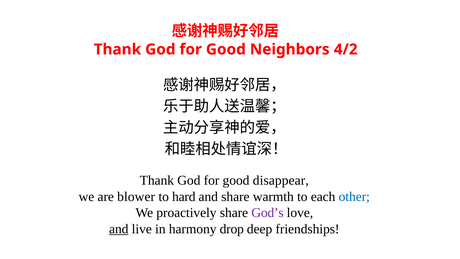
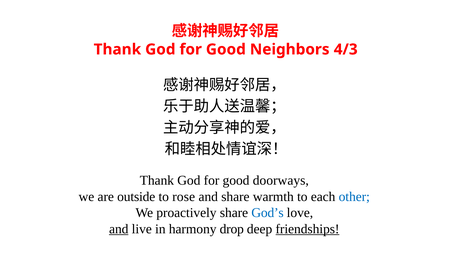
4/2: 4/2 -> 4/3
disappear: disappear -> doorways
blower: blower -> outside
hard: hard -> rose
God’s colour: purple -> blue
friendships underline: none -> present
